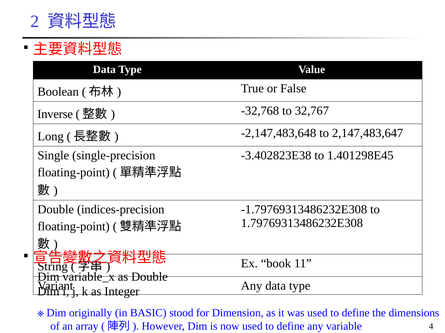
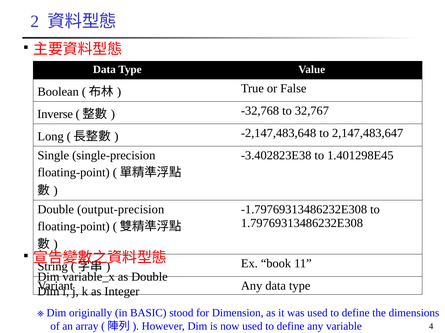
indices-precision: indices-precision -> output-precision
